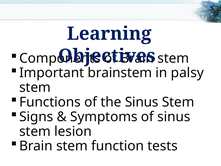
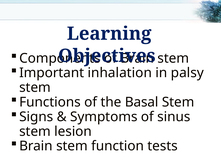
brainstem: brainstem -> inhalation
the Sinus: Sinus -> Basal
